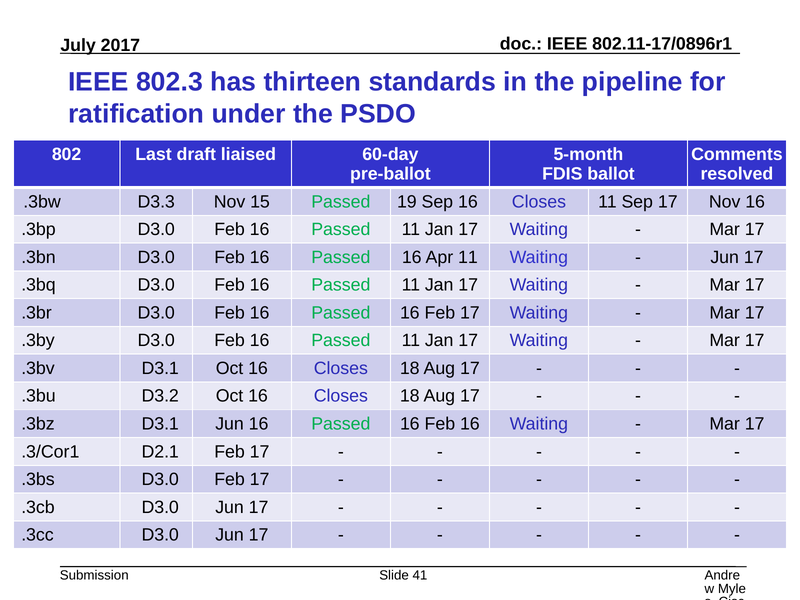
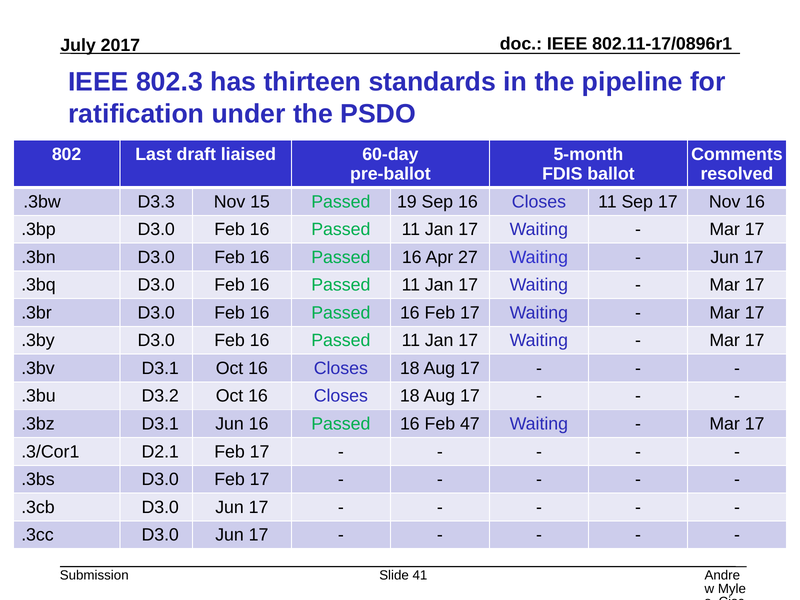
Apr 11: 11 -> 27
16 Feb 16: 16 -> 47
